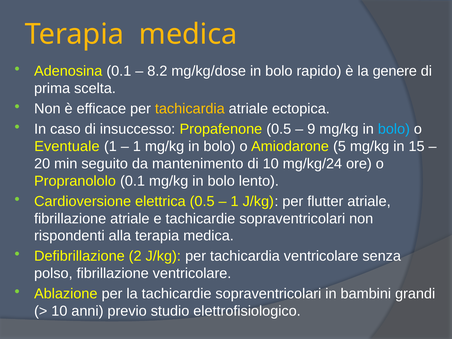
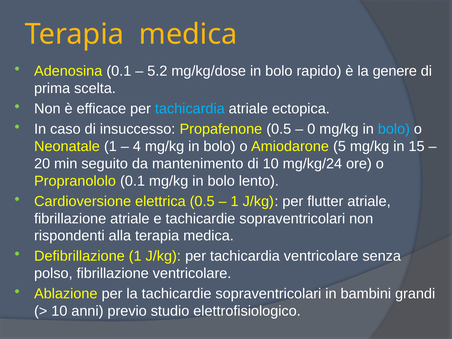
8.2: 8.2 -> 5.2
tachicardia at (190, 109) colour: yellow -> light blue
9: 9 -> 0
Eventuale: Eventuale -> Neonatale
1 at (137, 146): 1 -> 4
Defibrillazione 2: 2 -> 1
